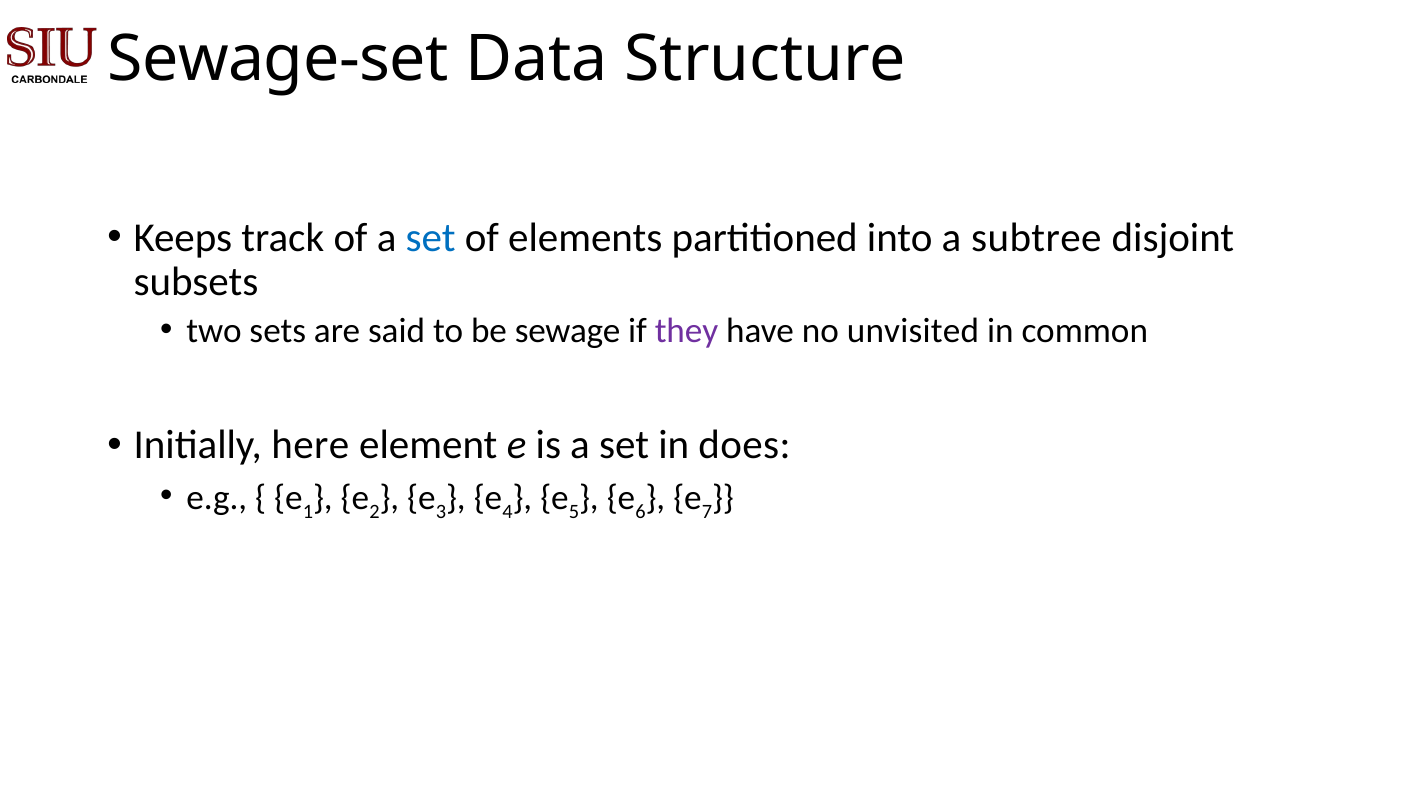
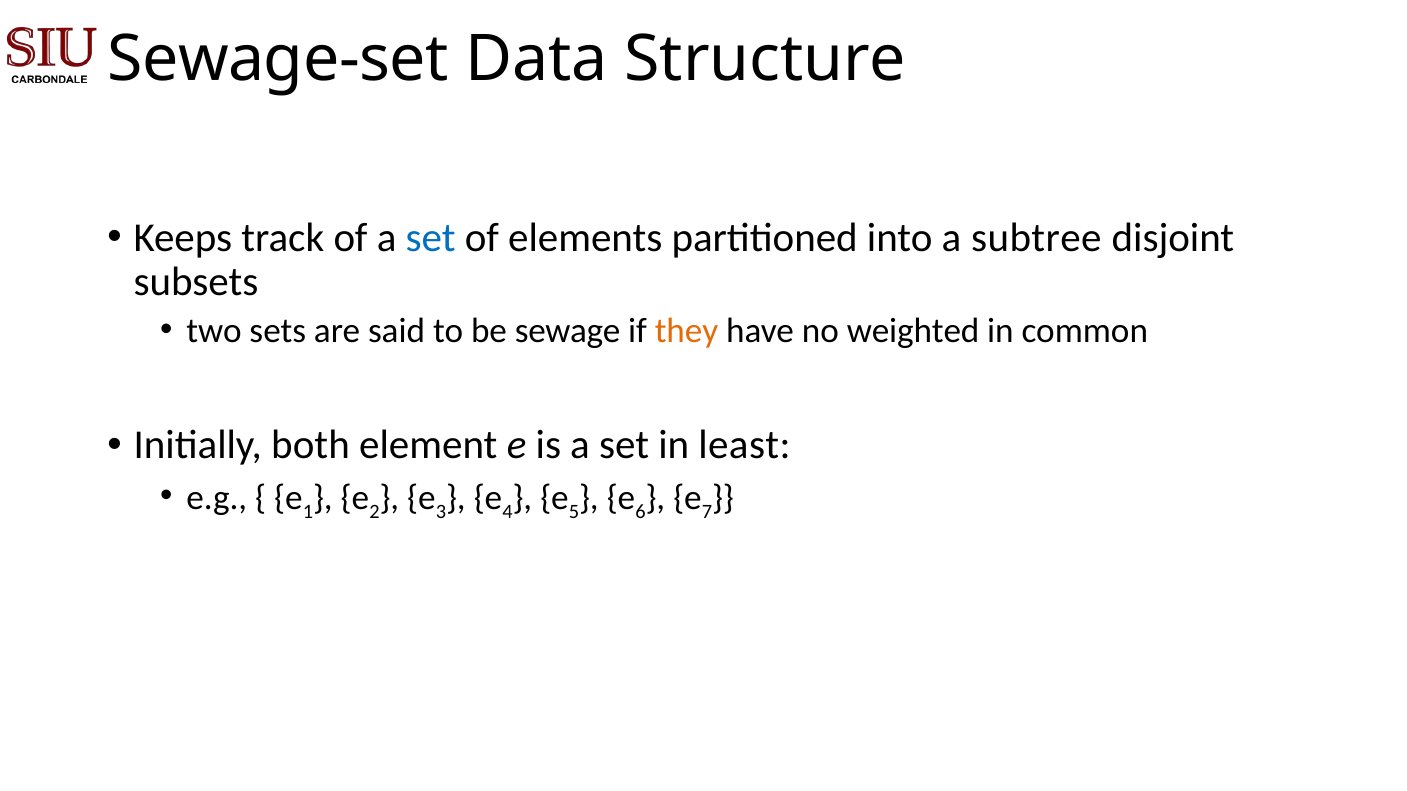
they colour: purple -> orange
unvisited: unvisited -> weighted
here: here -> both
does: does -> least
